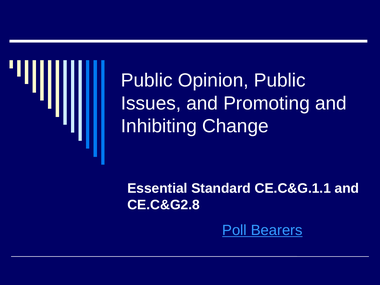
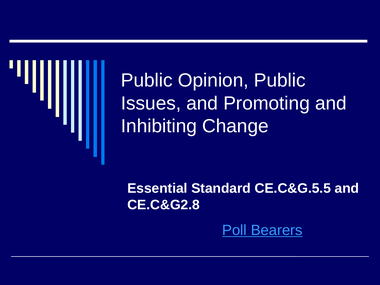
CE.C&G.1.1: CE.C&G.1.1 -> CE.C&G.5.5
